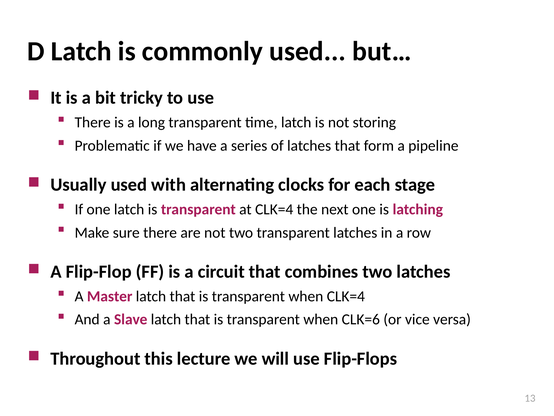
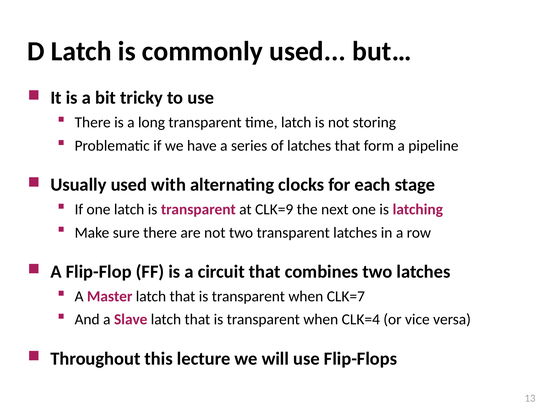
at CLK=4: CLK=4 -> CLK=9
when CLK=4: CLK=4 -> CLK=7
CLK=6: CLK=6 -> CLK=4
